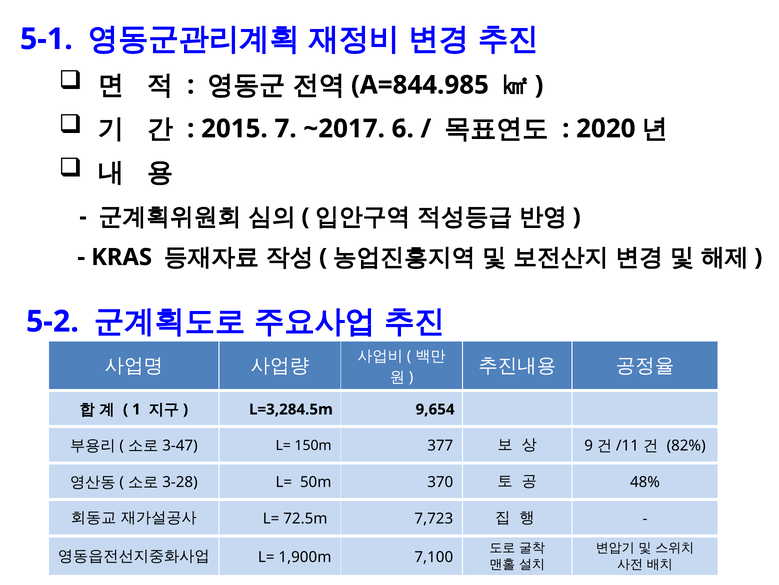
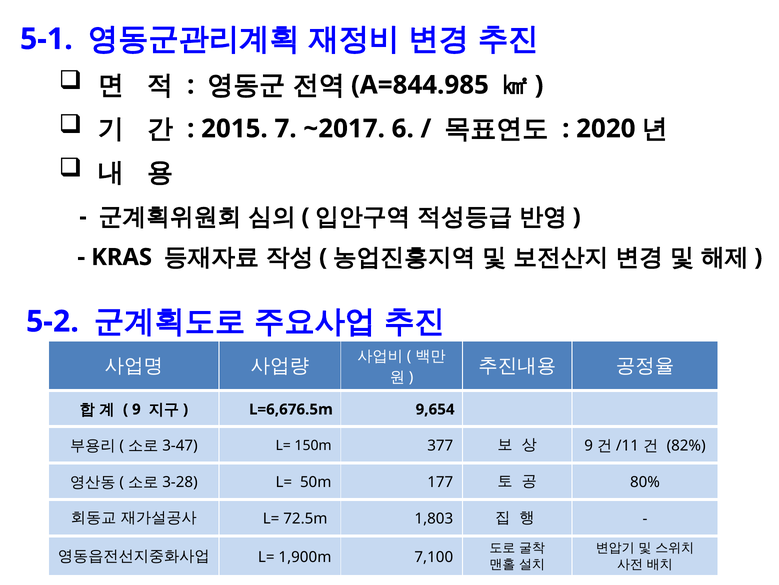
1 at (136, 409): 1 -> 9
L=3,284.5m: L=3,284.5m -> L=6,676.5m
370: 370 -> 177
48%: 48% -> 80%
7,723: 7,723 -> 1,803
